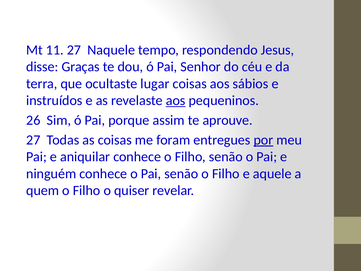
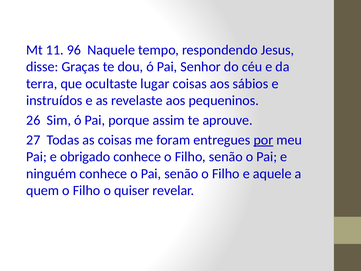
11 27: 27 -> 96
aos at (176, 100) underline: present -> none
aniquilar: aniquilar -> obrigado
